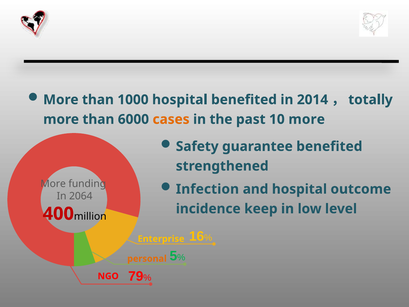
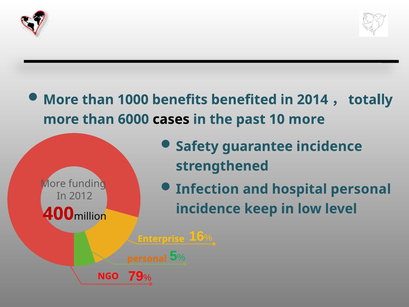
1000 hospital: hospital -> benefits
cases colour: orange -> black
guarantee benefited: benefited -> incidence
hospital outcome: outcome -> personal
2064: 2064 -> 2012
